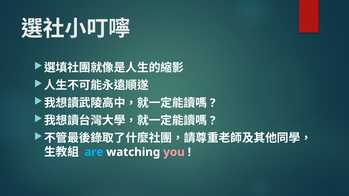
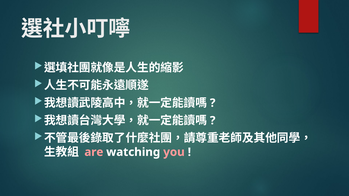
are colour: light blue -> pink
